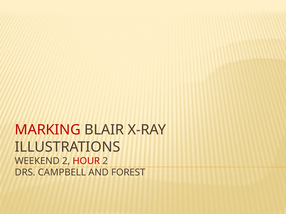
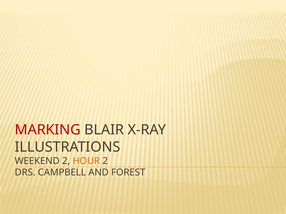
HOUR colour: red -> orange
